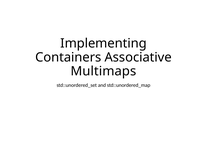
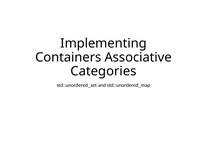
Multimaps: Multimaps -> Categories
